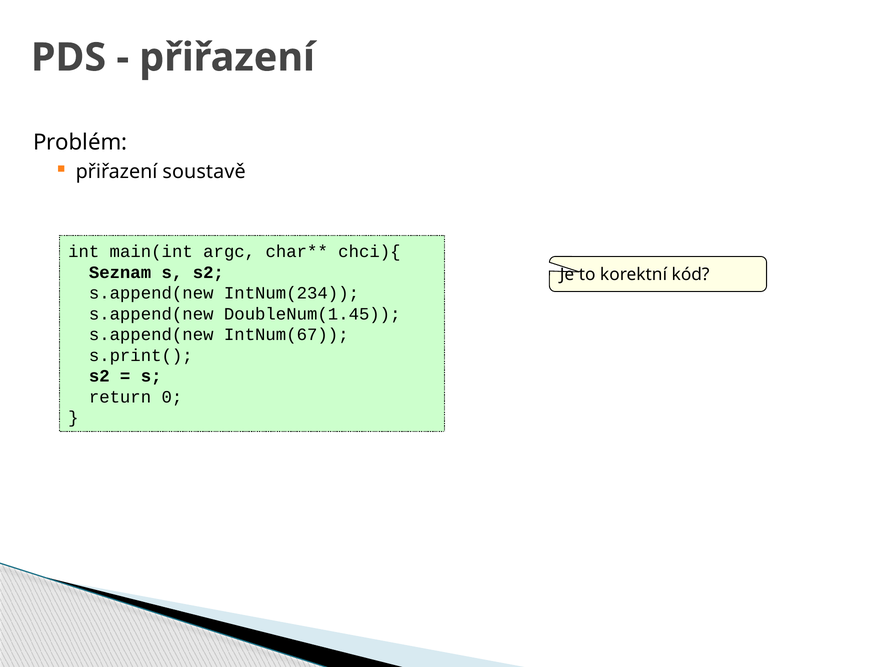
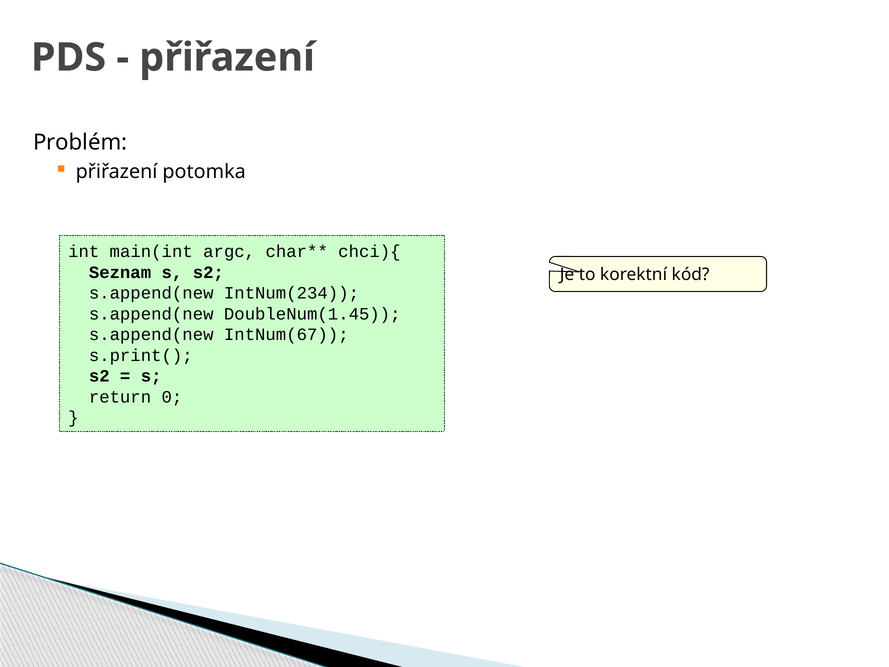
soustavě: soustavě -> potomka
